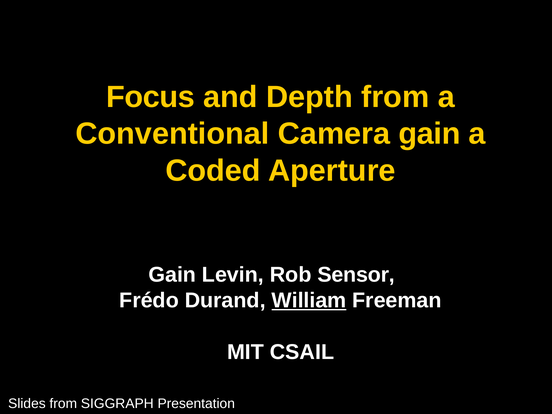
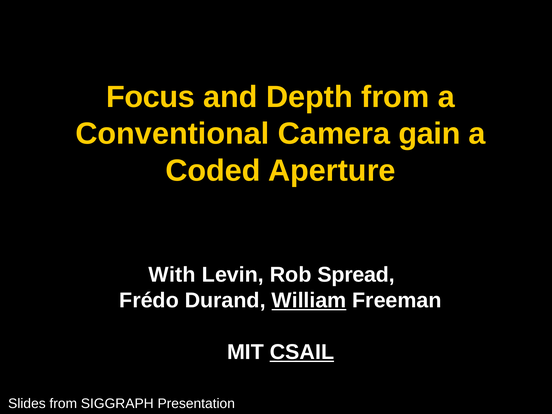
Gain at (172, 275): Gain -> With
Sensor: Sensor -> Spread
CSAIL underline: none -> present
